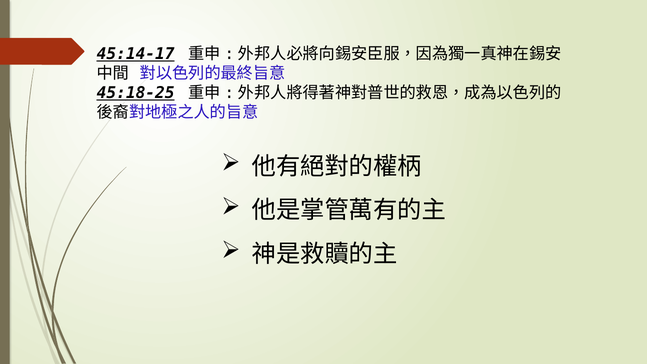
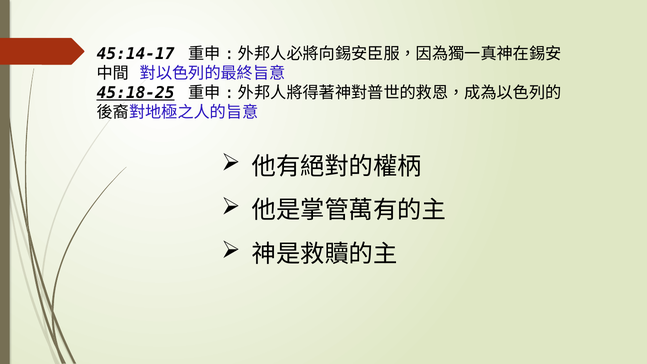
45:14-17 underline: present -> none
